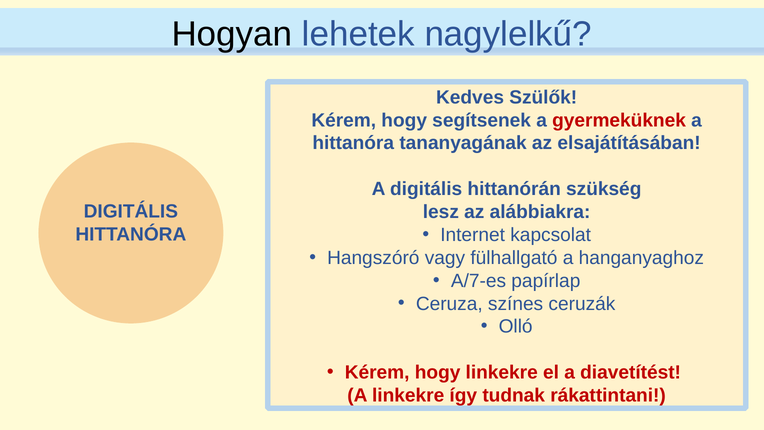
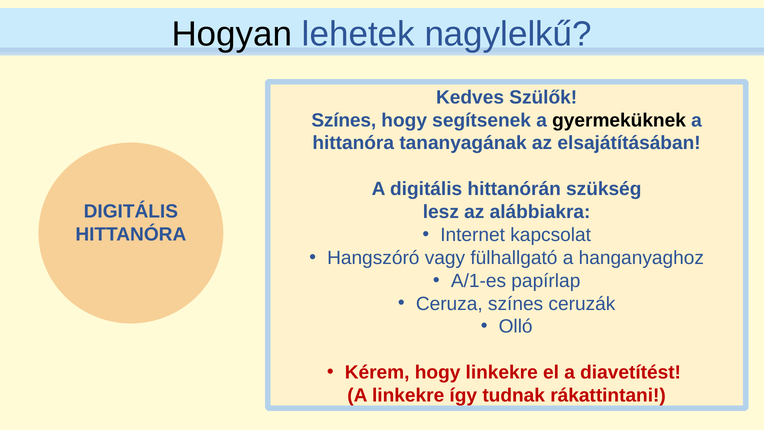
Kérem at (344, 120): Kérem -> Színes
gyermeküknek colour: red -> black
A/7-es: A/7-es -> A/1-es
